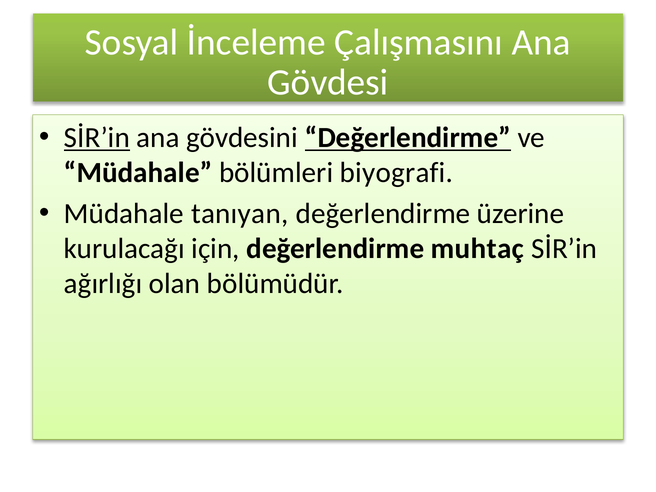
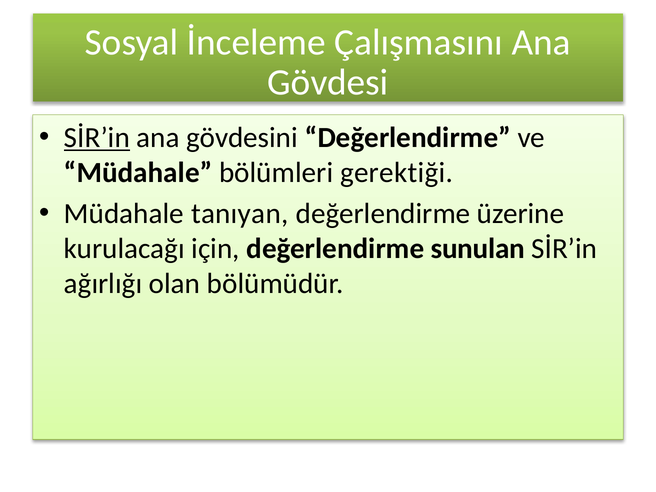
Değerlendirme at (408, 138) underline: present -> none
biyografi: biyografi -> gerektiği
muhtaç: muhtaç -> sunulan
